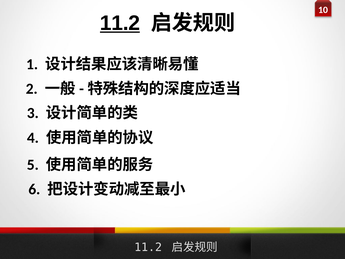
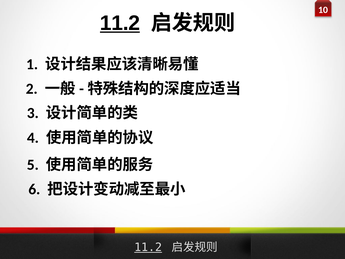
11.2 at (148, 247) underline: none -> present
